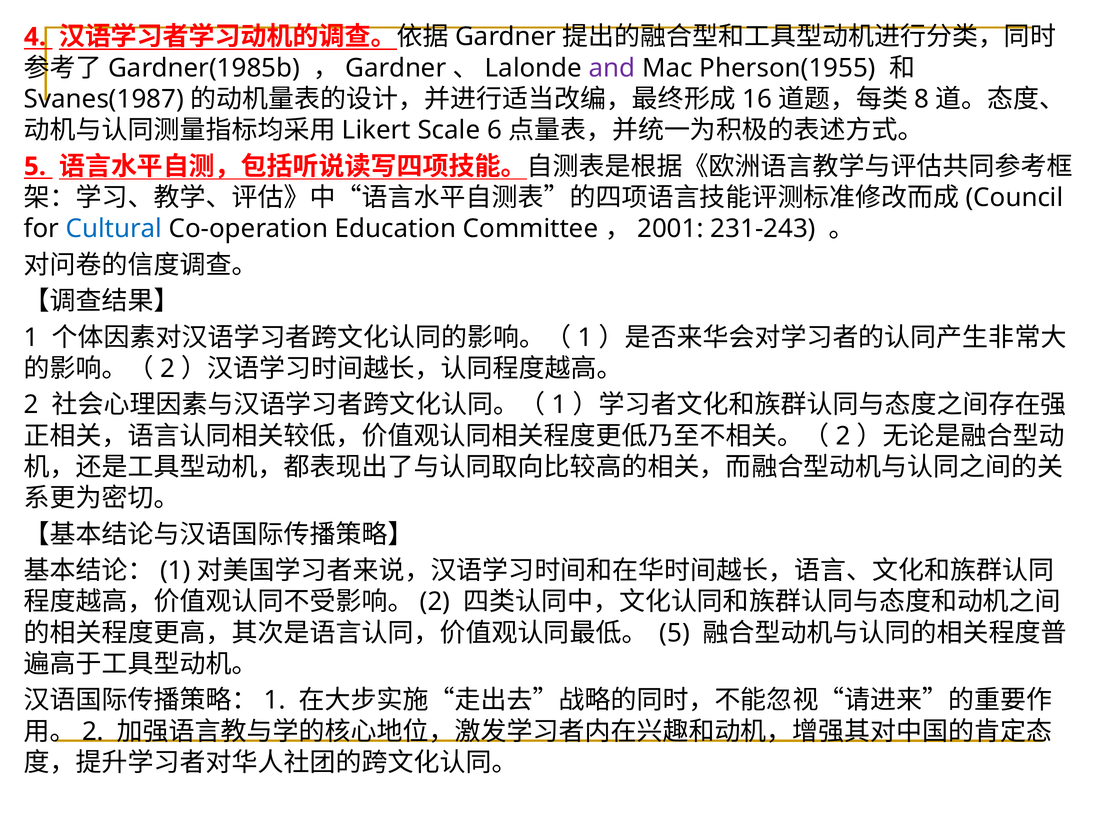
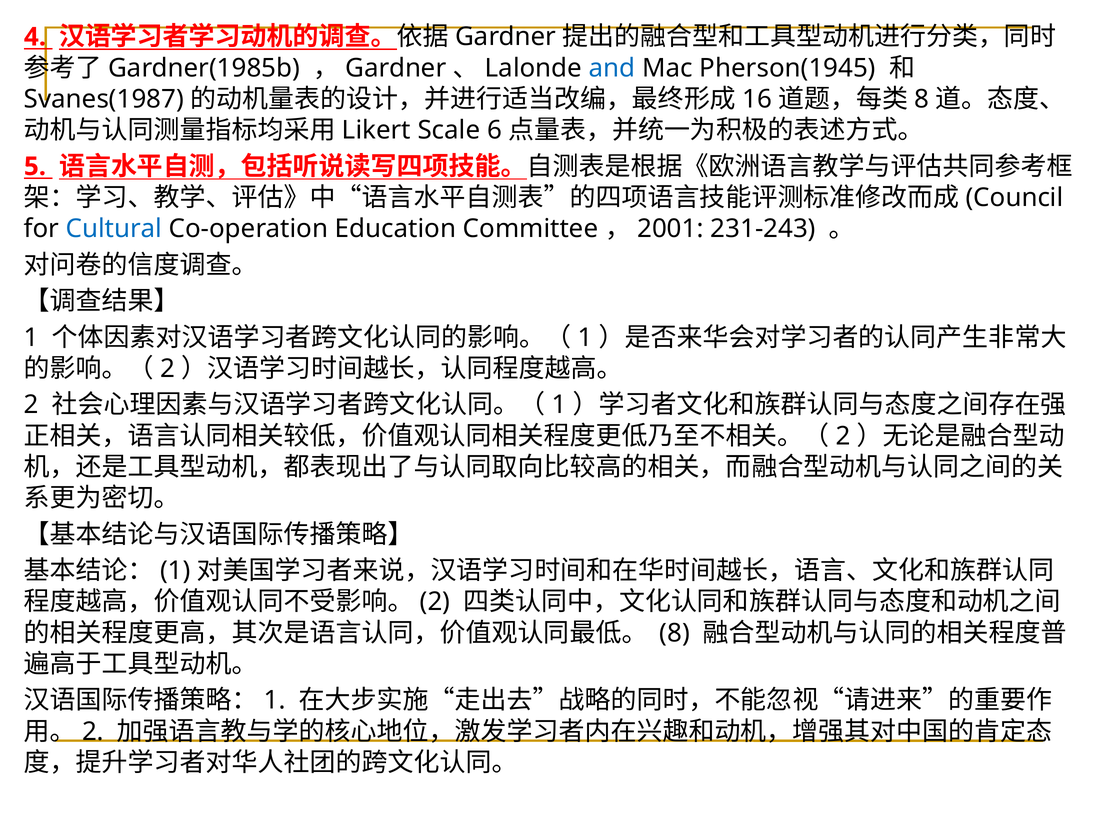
and colour: purple -> blue
Pherson(1955: Pherson(1955 -> Pherson(1945
5 at (675, 633): 5 -> 8
